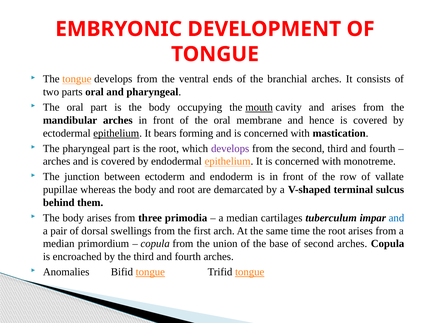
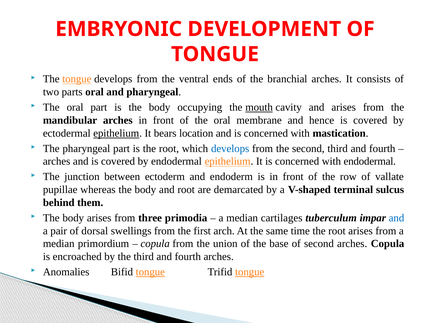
forming: forming -> location
develops at (230, 148) colour: purple -> blue
with monotreme: monotreme -> endodermal
